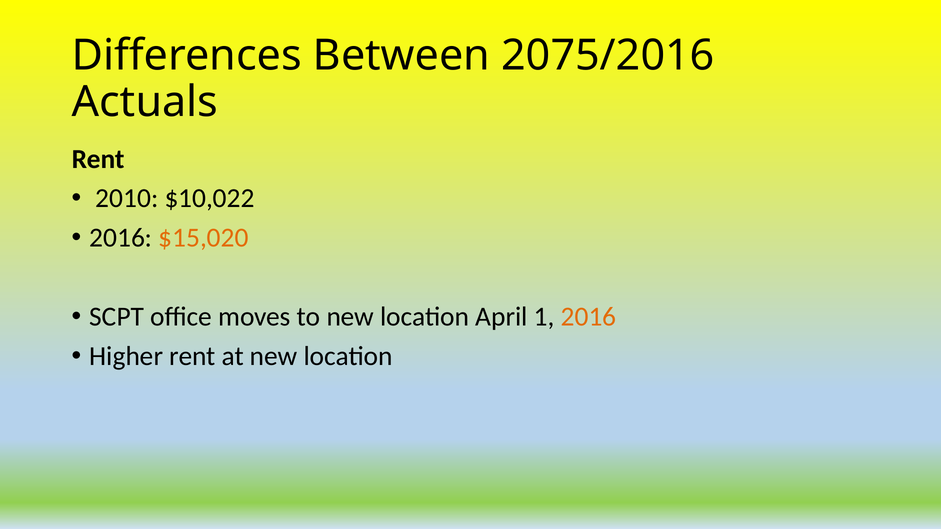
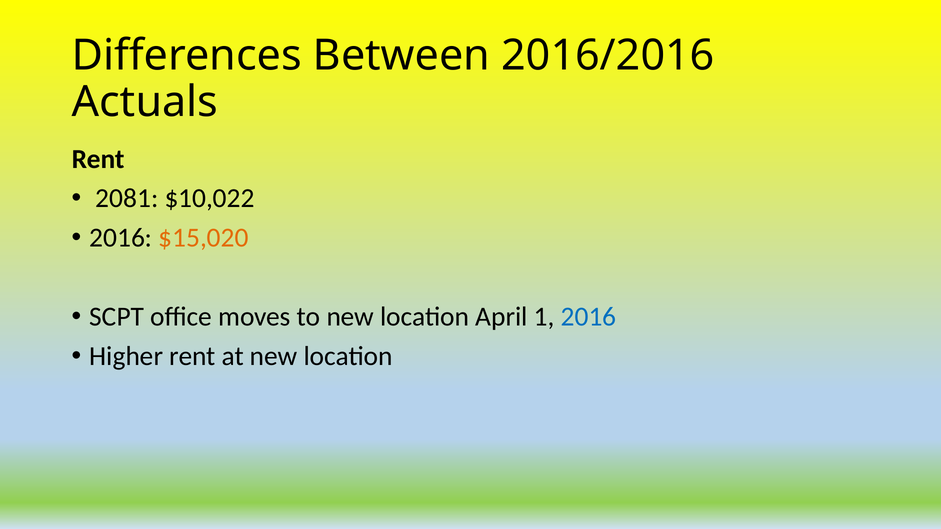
2075/2016: 2075/2016 -> 2016/2016
2010: 2010 -> 2081
2016 at (589, 317) colour: orange -> blue
